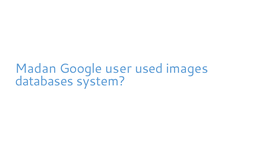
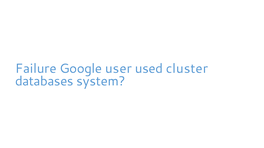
Madan: Madan -> Failure
images: images -> cluster
